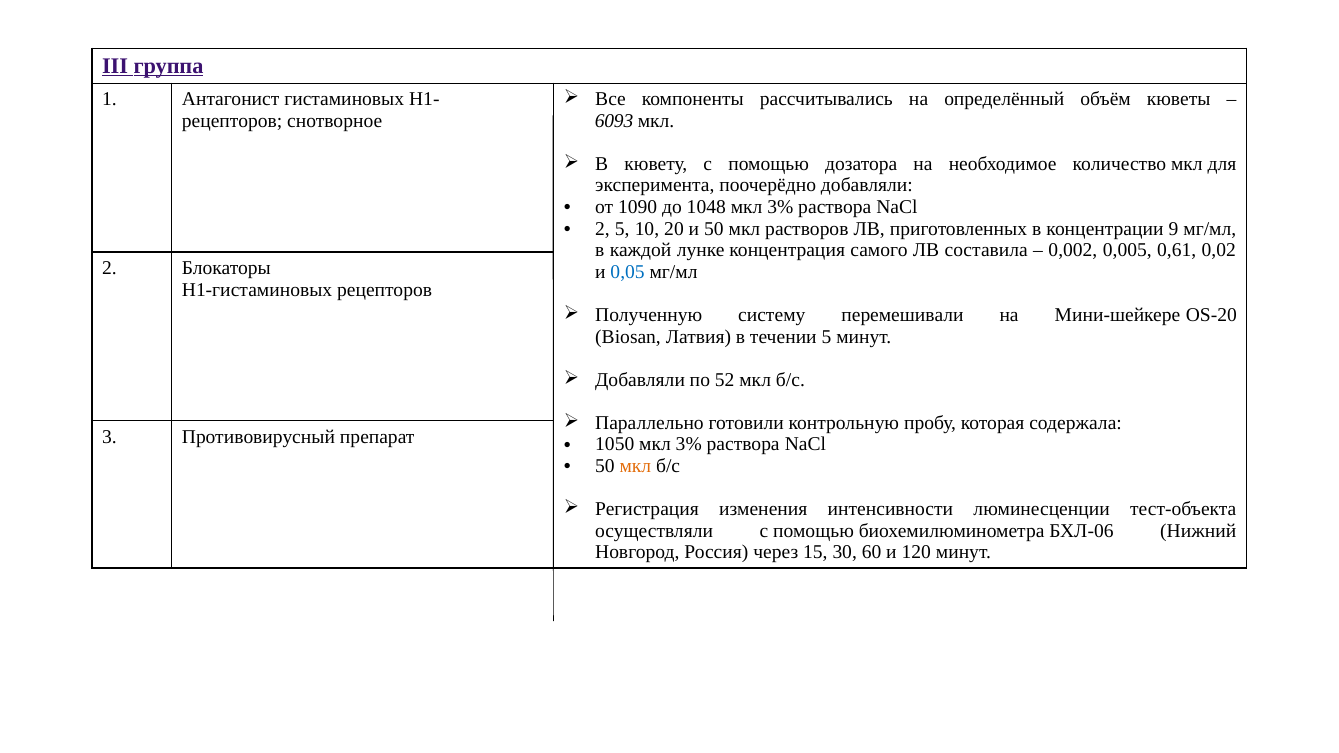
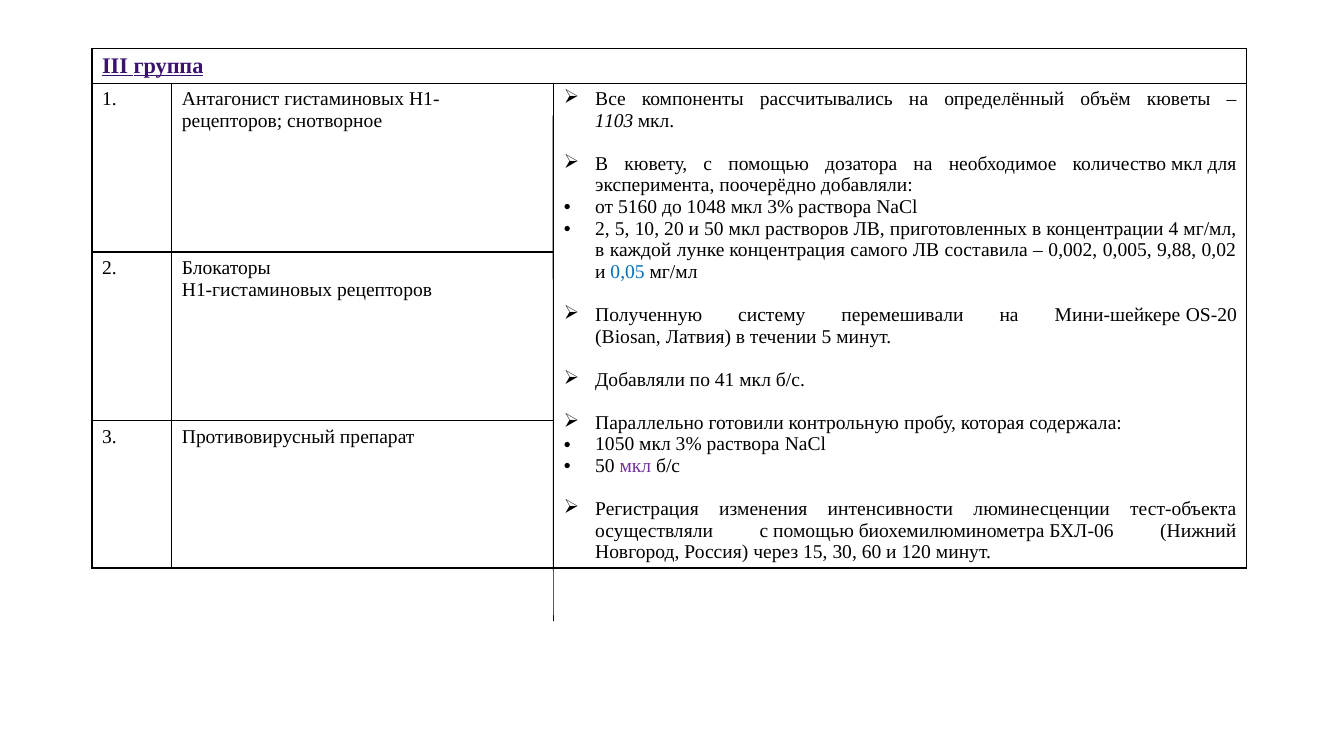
6093: 6093 -> 1103
1090: 1090 -> 5160
9: 9 -> 4
0,61: 0,61 -> 9,88
52: 52 -> 41
мкл at (635, 466) colour: orange -> purple
